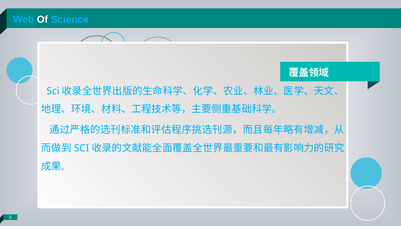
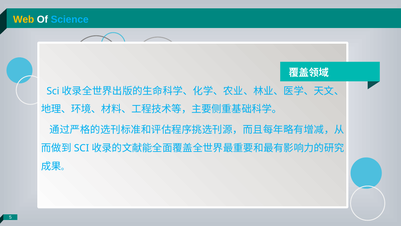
Web colour: light blue -> yellow
